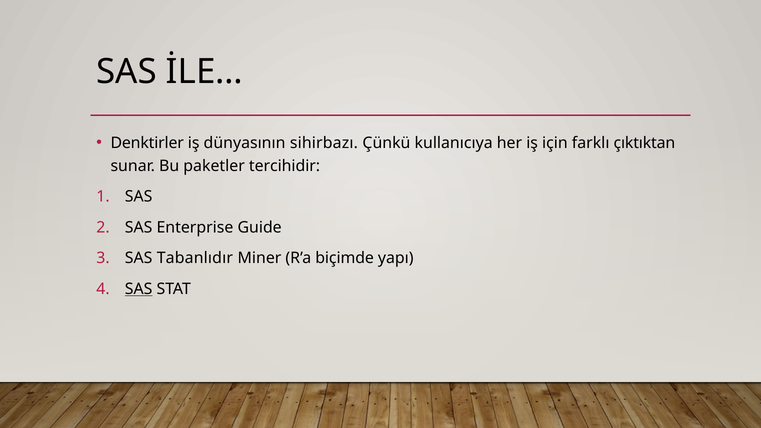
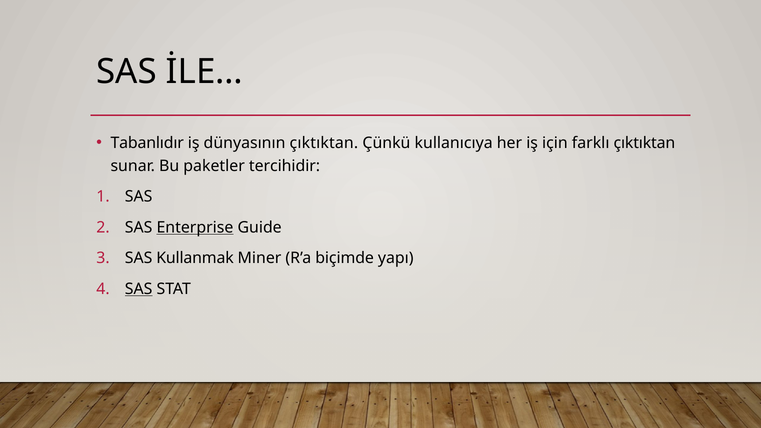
Denktirler: Denktirler -> Tabanlıdır
dünyasının sihirbazı: sihirbazı -> çıktıktan
Enterprise underline: none -> present
Tabanlıdır: Tabanlıdır -> Kullanmak
